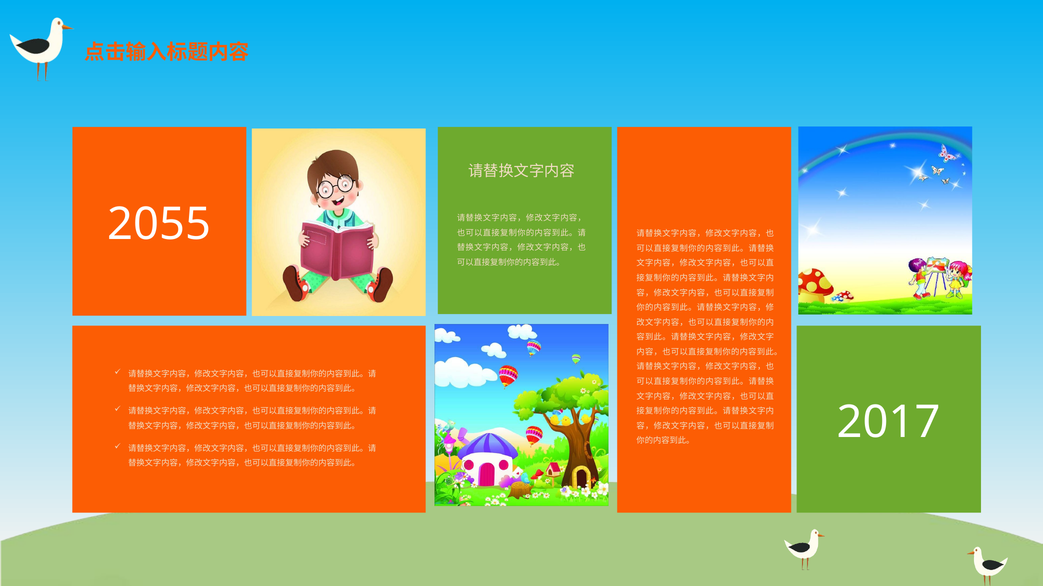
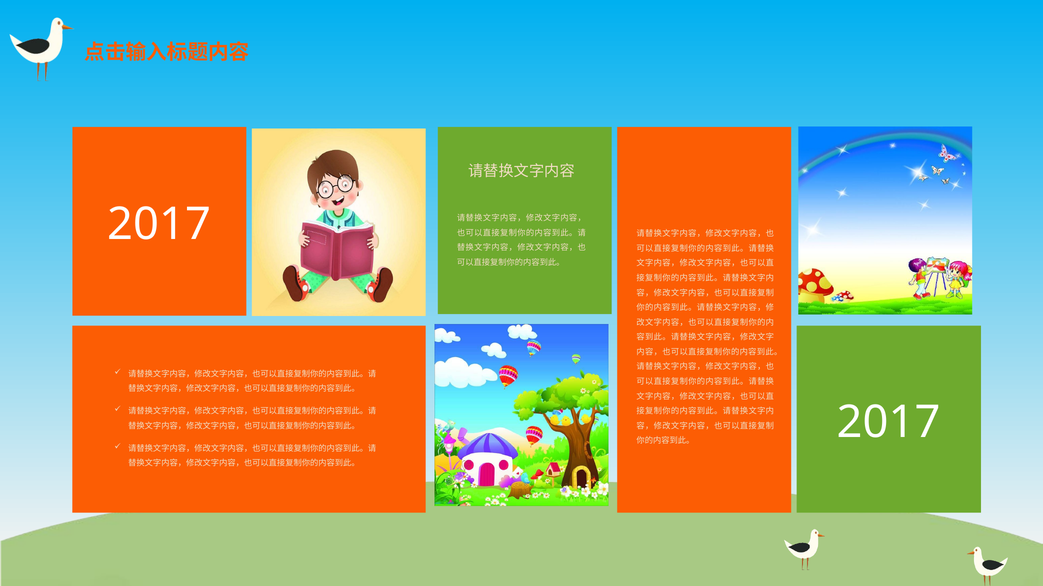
2055 at (159, 225): 2055 -> 2017
